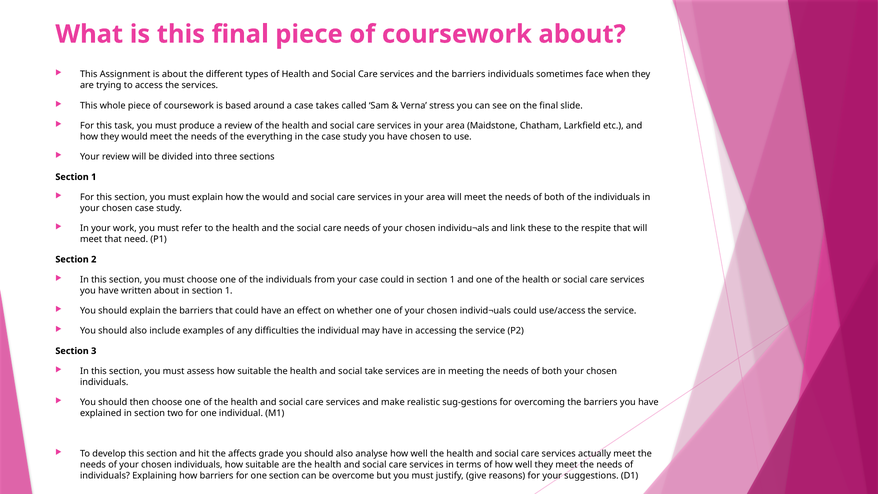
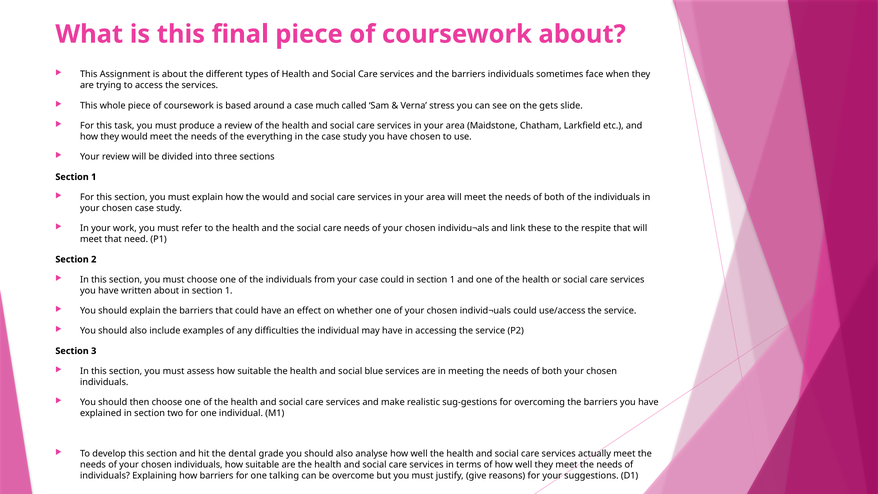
takes: takes -> much
the final: final -> gets
take: take -> blue
affects: affects -> dental
one section: section -> talking
